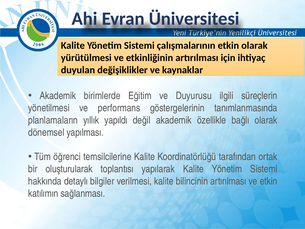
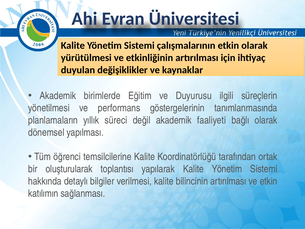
yapıldı: yapıldı -> süreci
özellikle: özellikle -> faaliyeti
